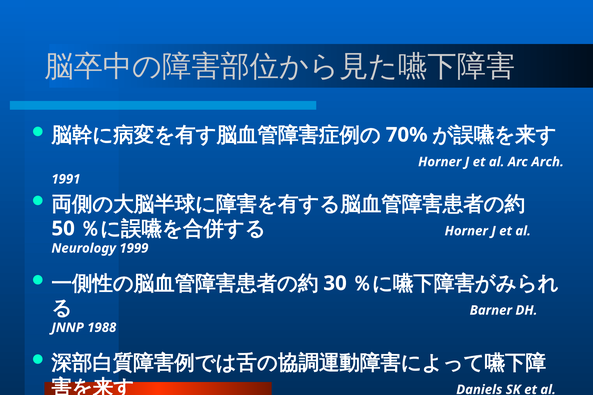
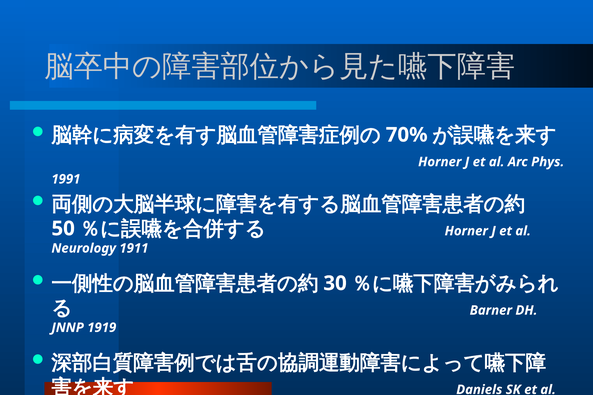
Arch: Arch -> Phys
Neurology 1999: 1999 -> 1911
1988: 1988 -> 1919
